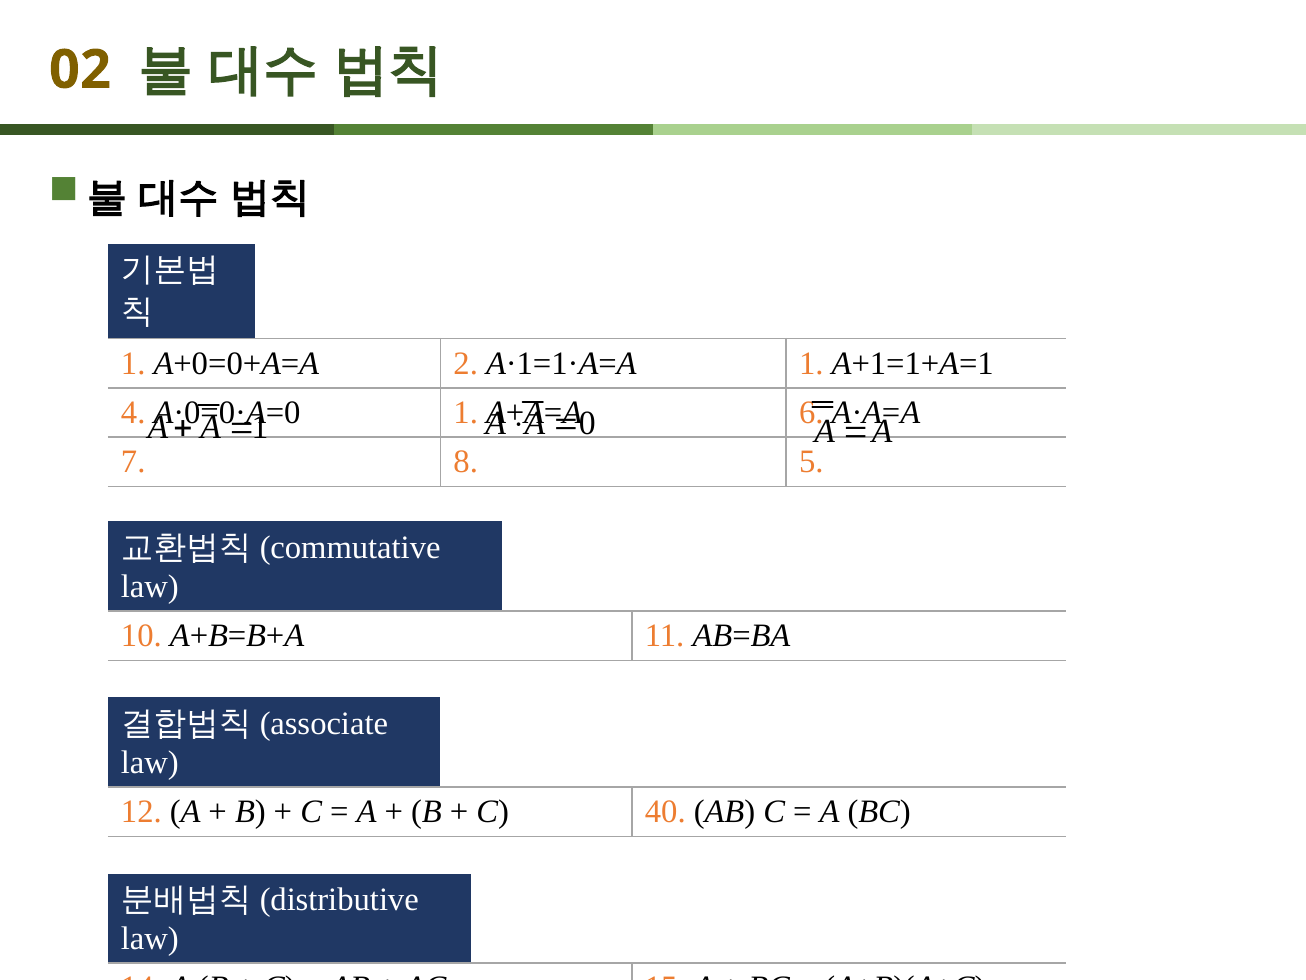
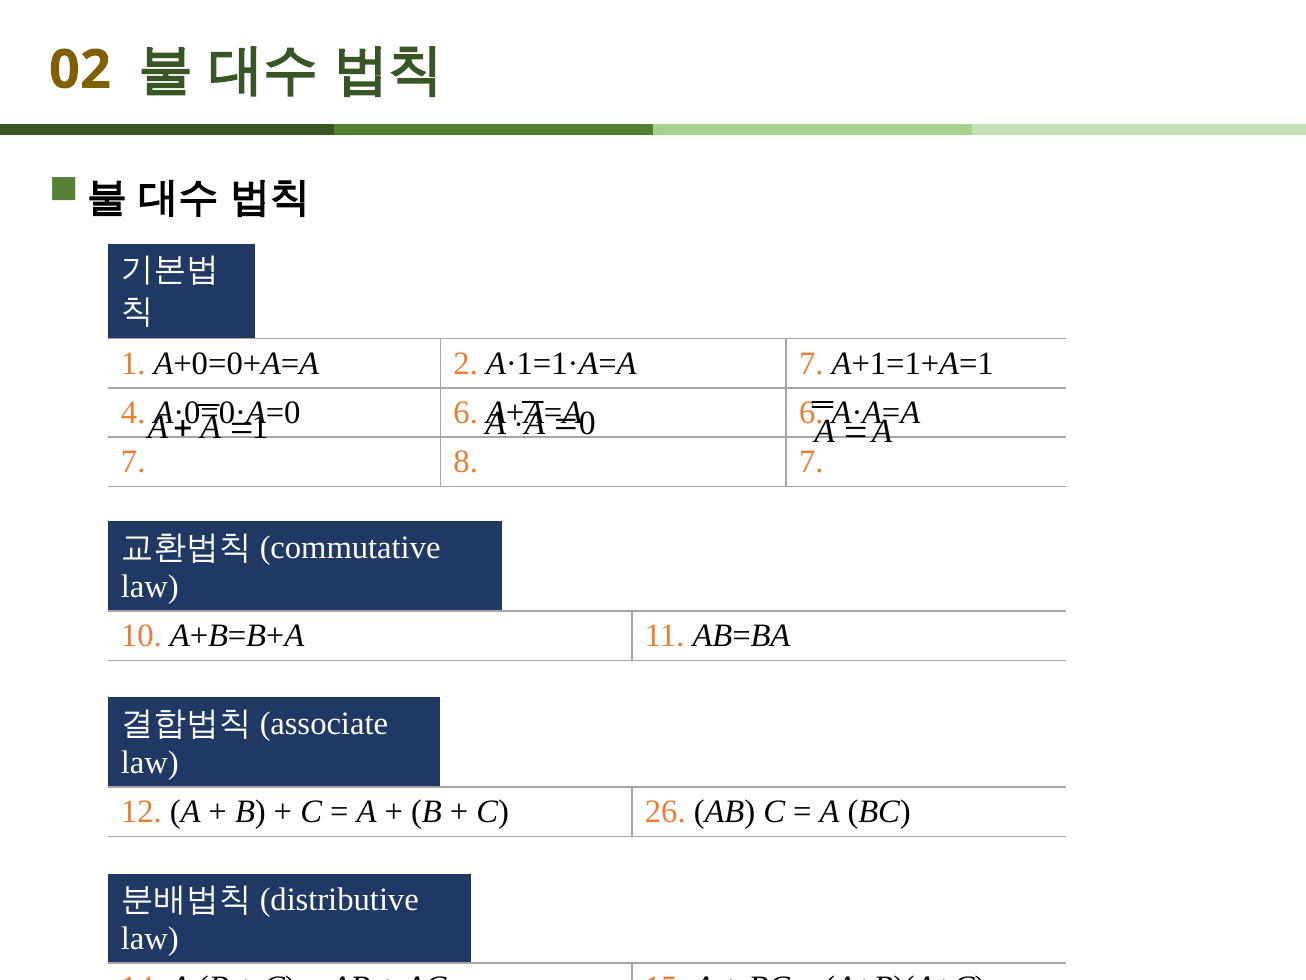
A·1=1·A=A 1: 1 -> 7
1 at (466, 413): 1 -> 6
8 5: 5 -> 7
40: 40 -> 26
